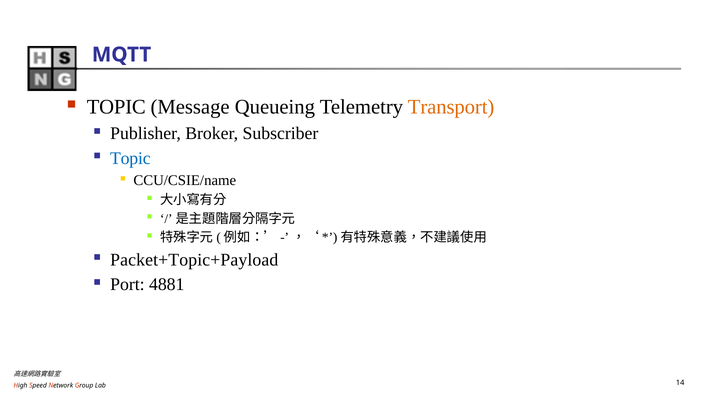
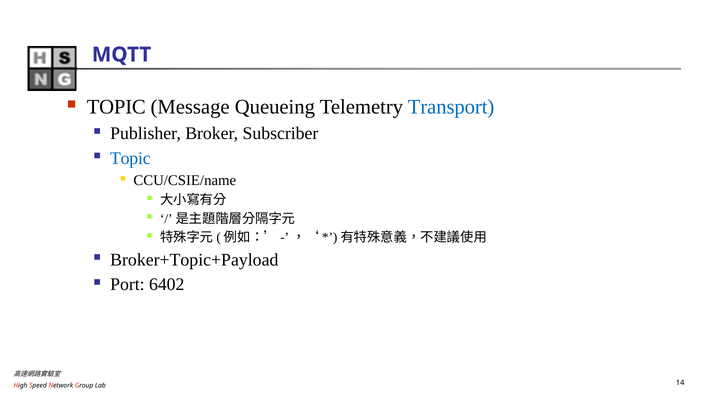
Transport colour: orange -> blue
Packet+Topic+Payload: Packet+Topic+Payload -> Broker+Topic+Payload
4881: 4881 -> 6402
